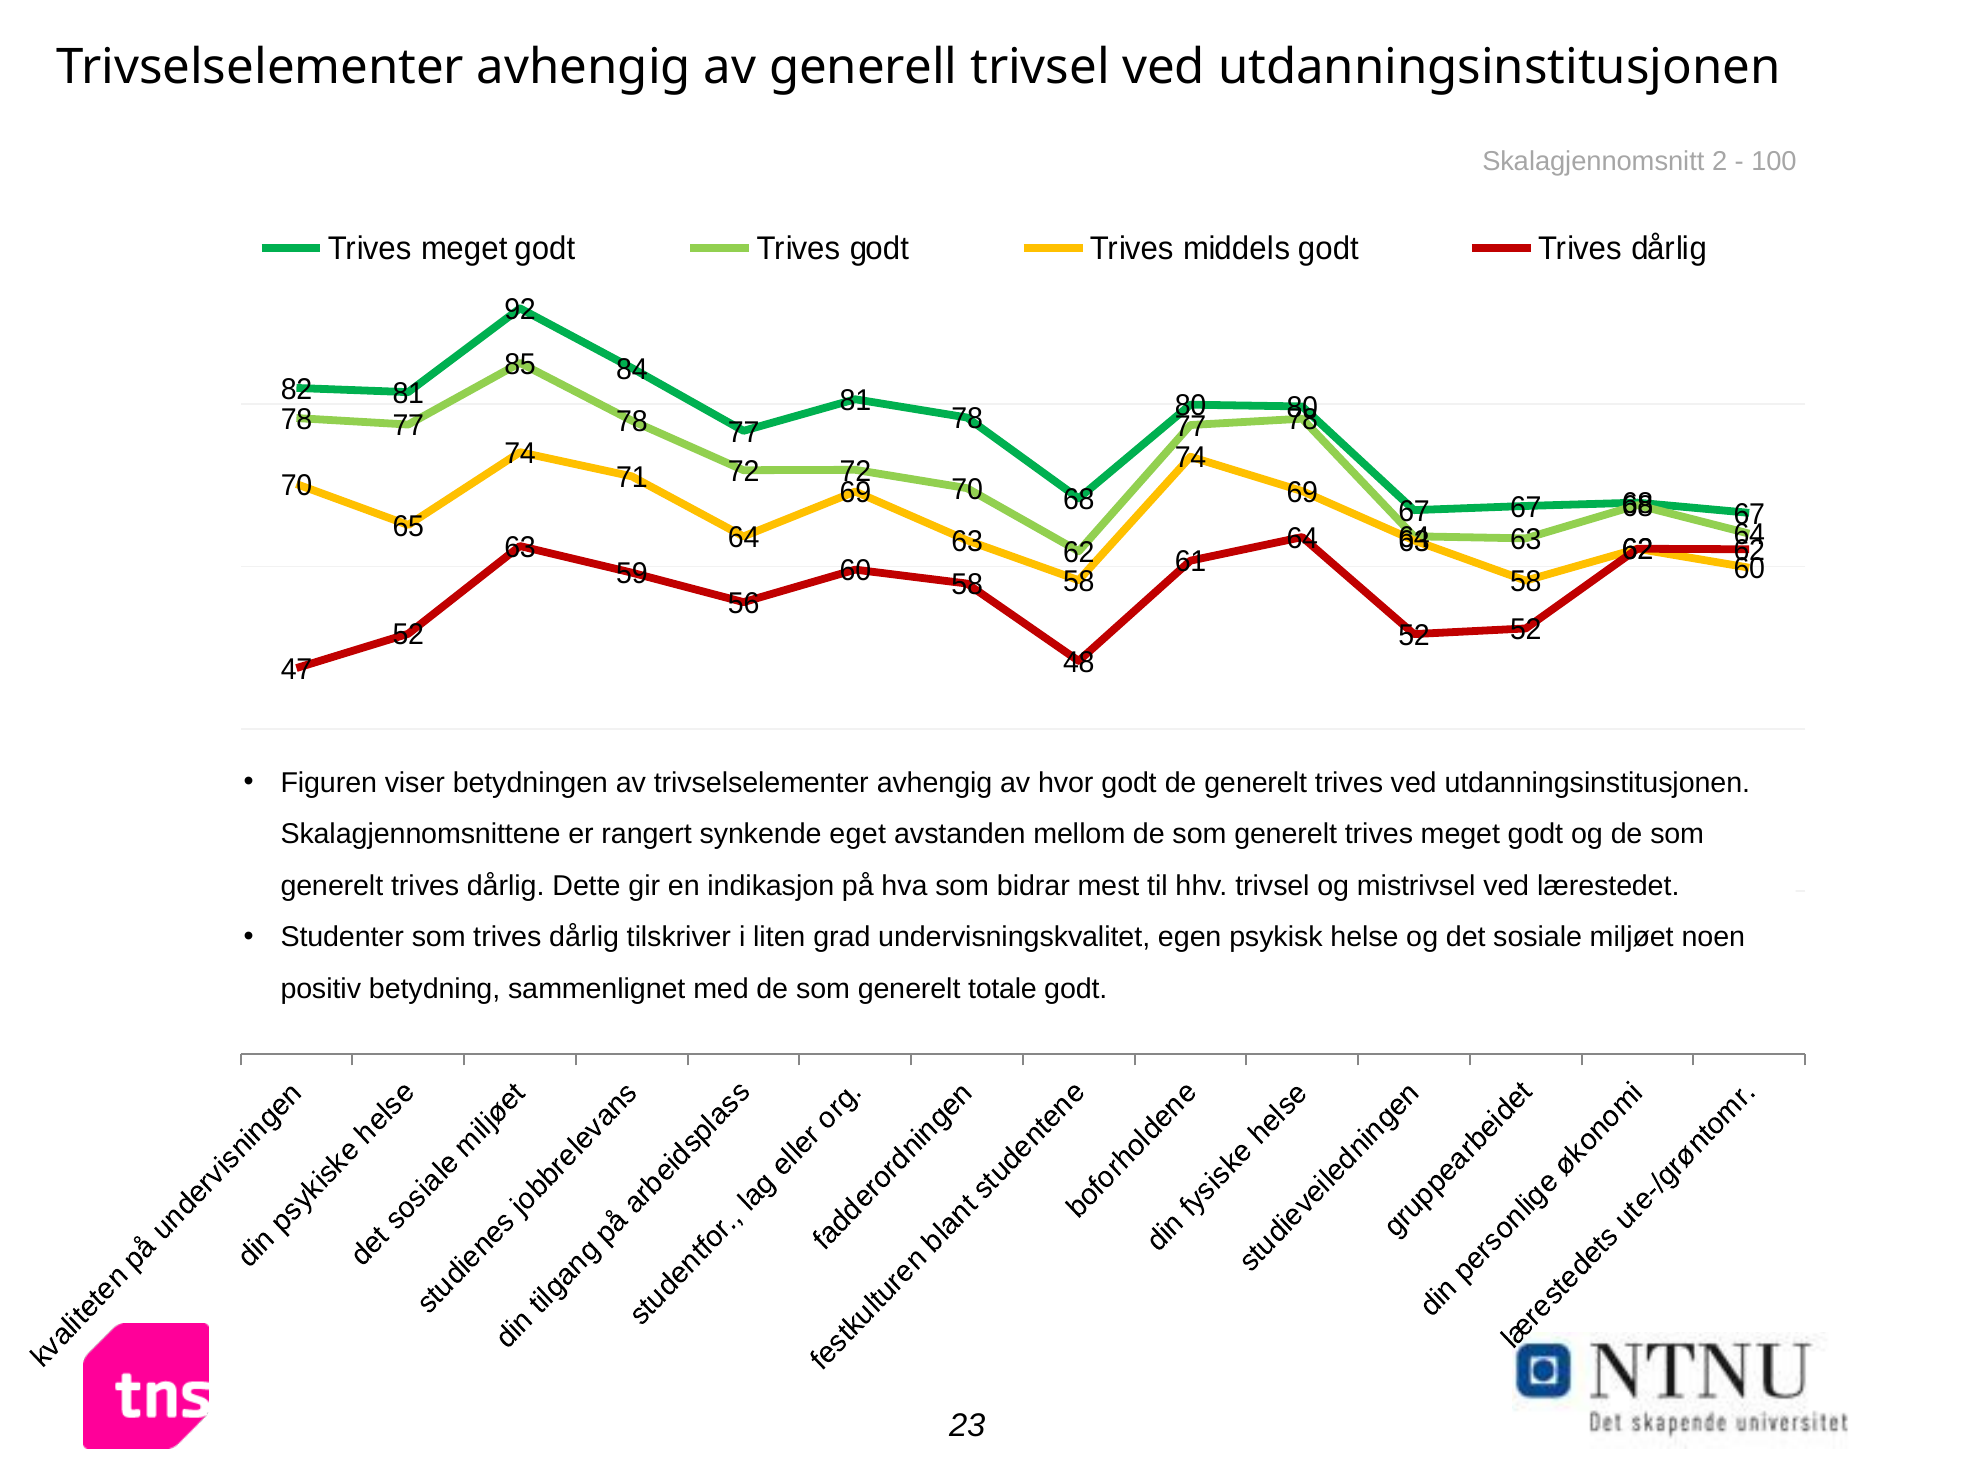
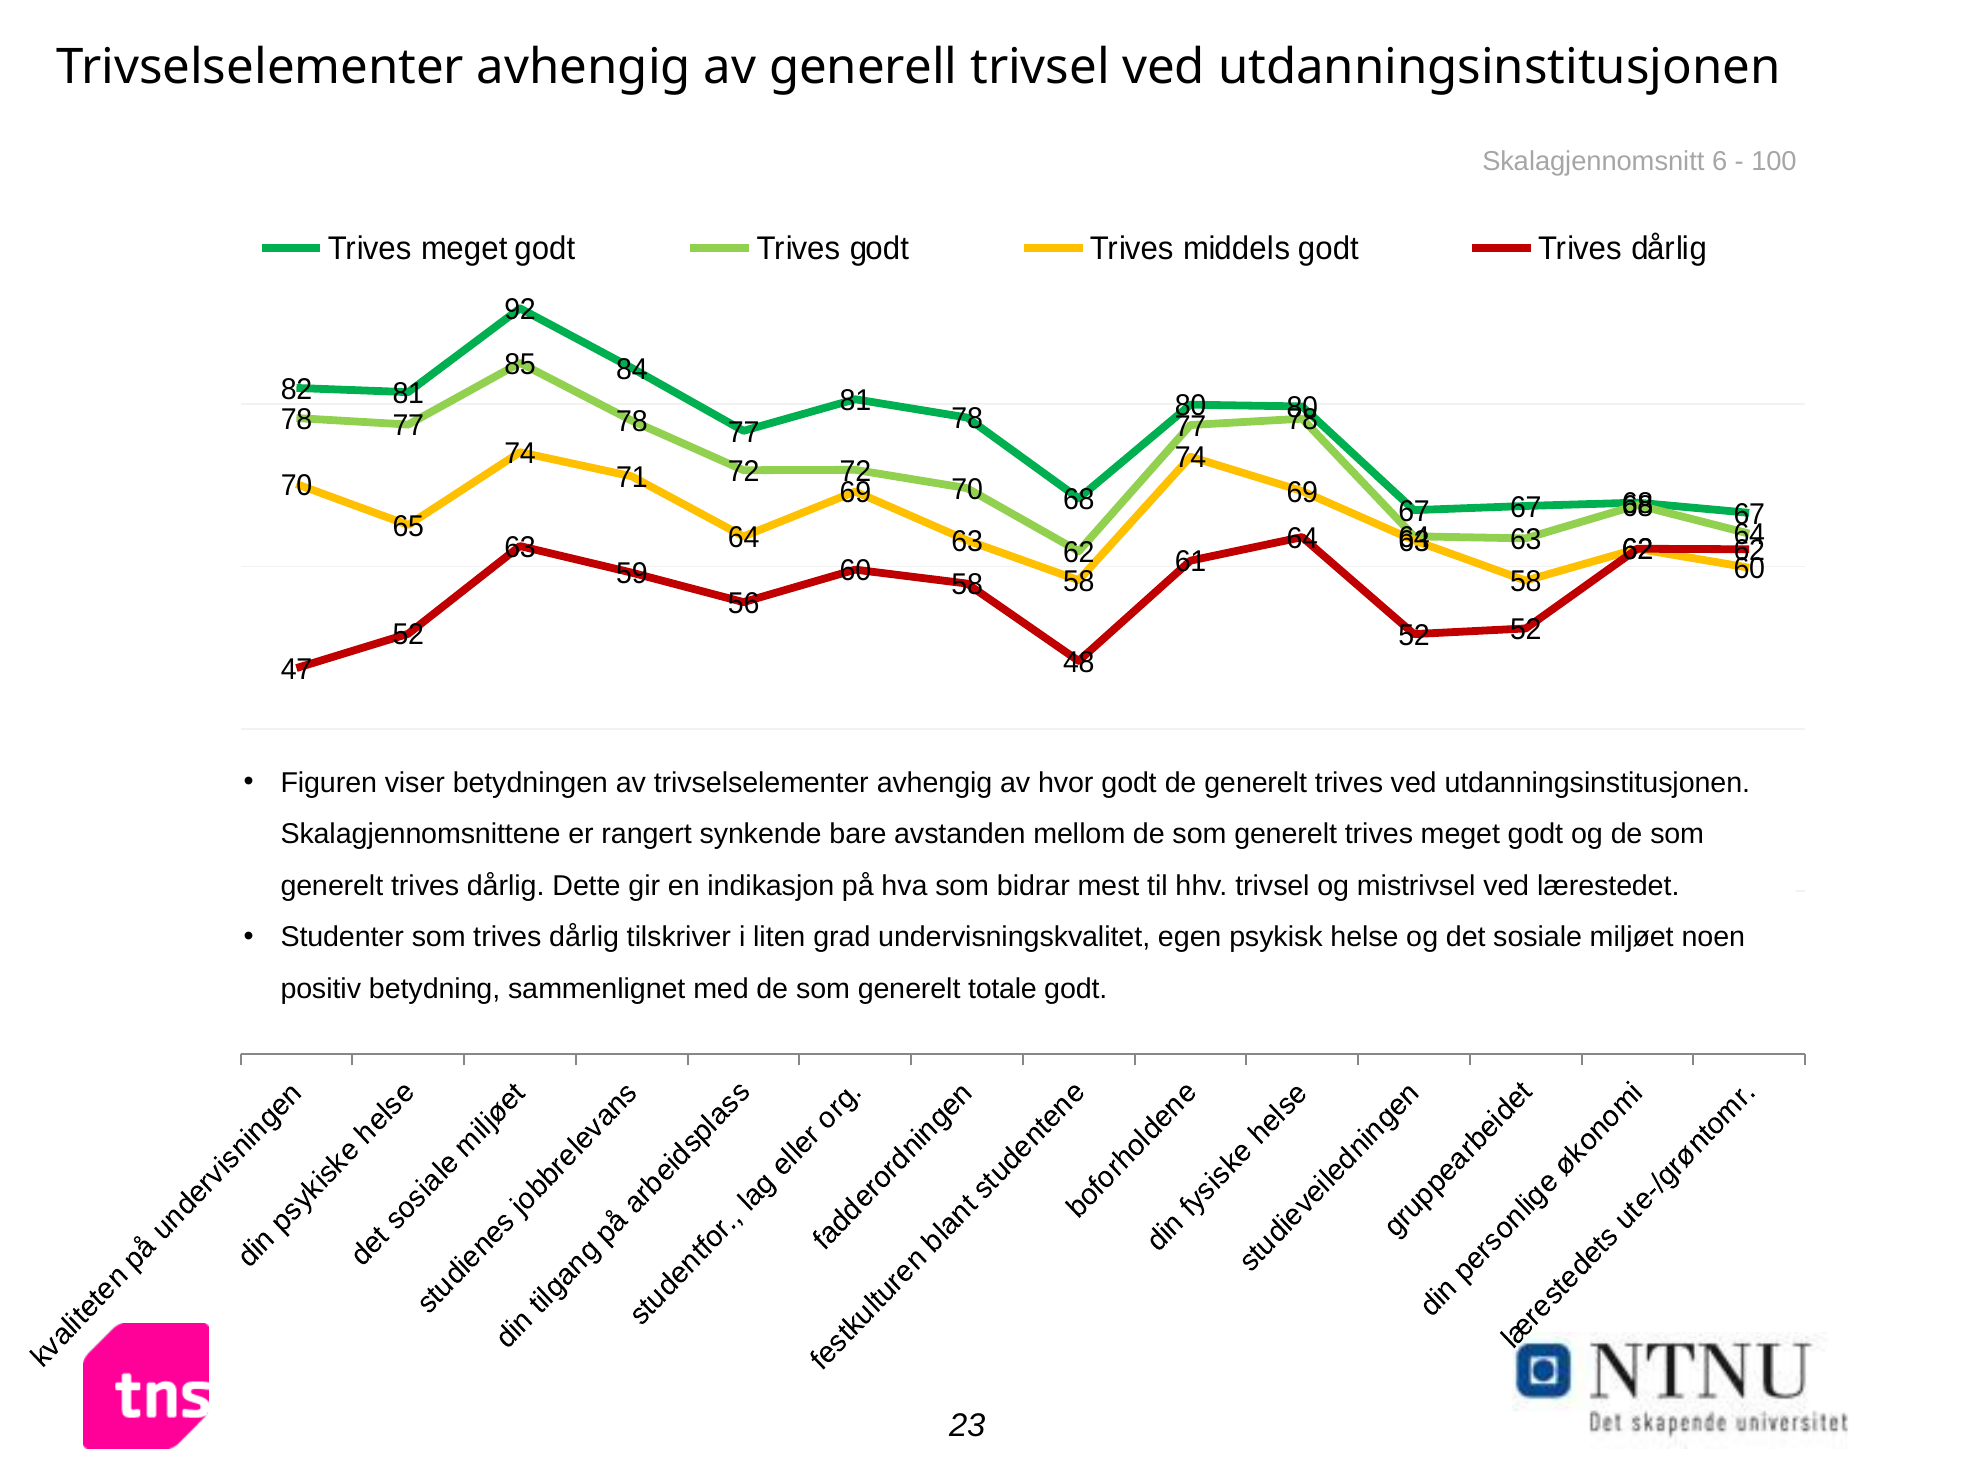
2: 2 -> 6
eget: eget -> bare
